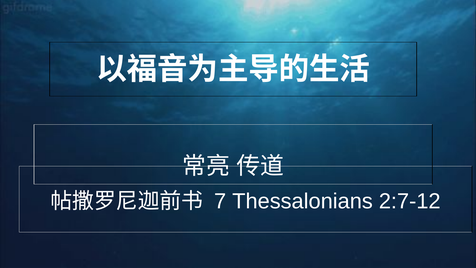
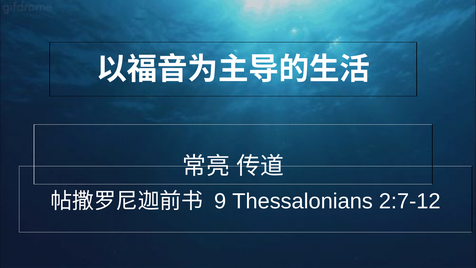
7: 7 -> 9
